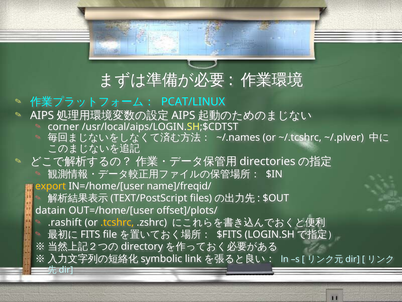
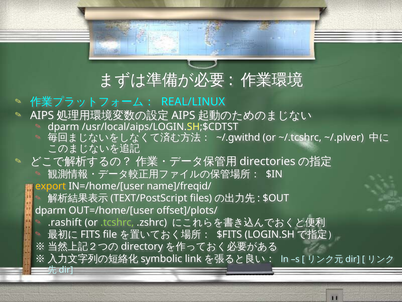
PCAT/LINUX: PCAT/LINUX -> REAL/LINUX
corner at (63, 126): corner -> dparm
~/.names: ~/.names -> ~/.gwithd
datain at (50, 210): datain -> dparm
.tcshrc colour: yellow -> light green
